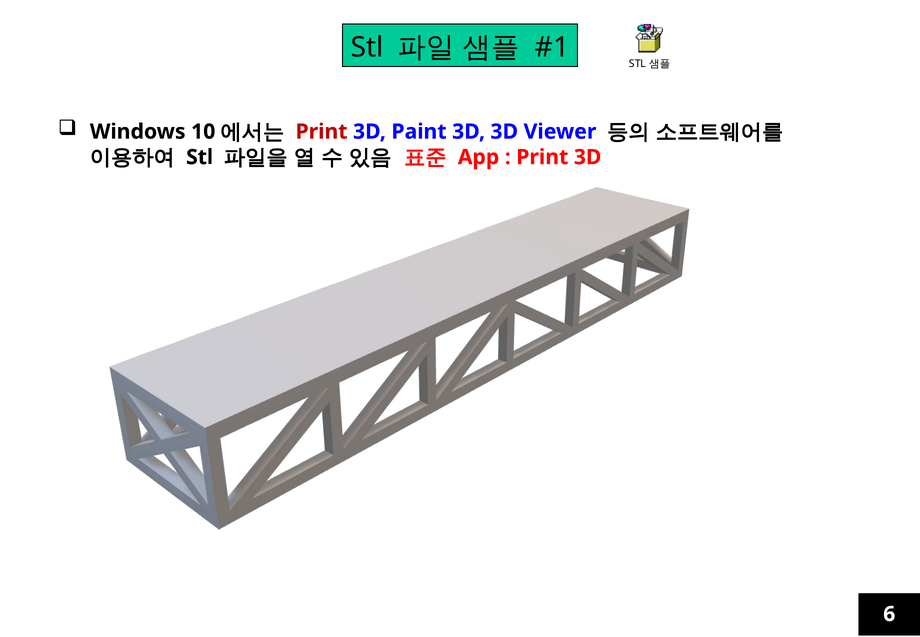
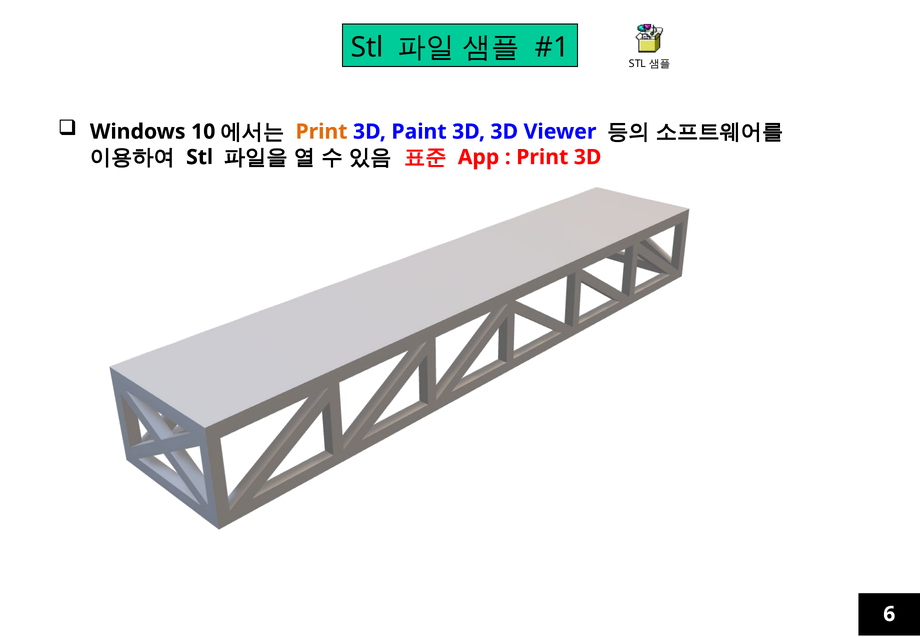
Print at (321, 132) colour: red -> orange
